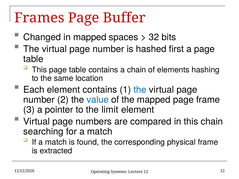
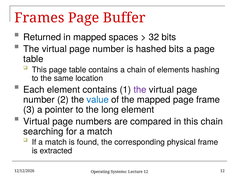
Changed: Changed -> Returned
hashed first: first -> bits
the at (140, 90) colour: blue -> purple
limit: limit -> long
